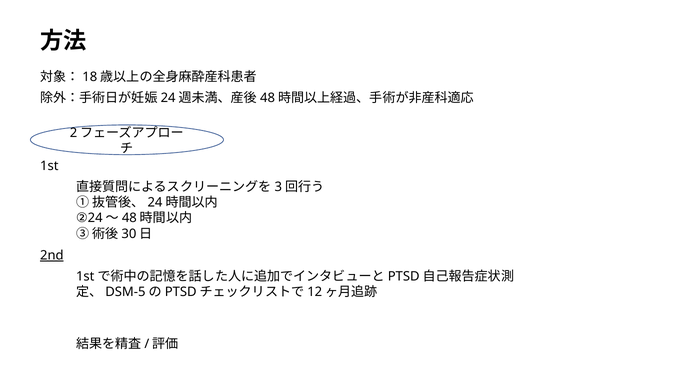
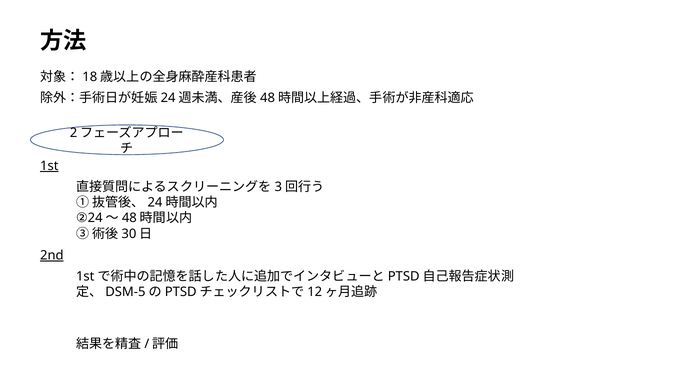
1st underline: none -> present
